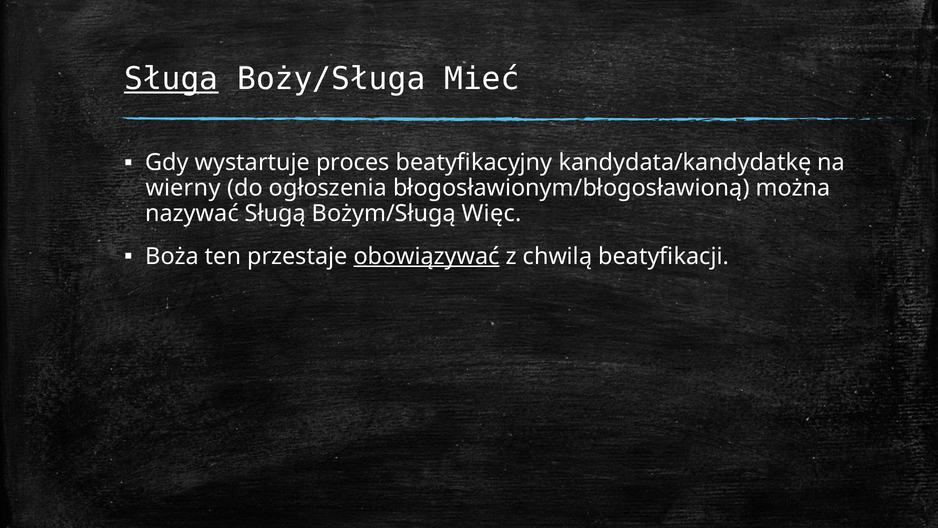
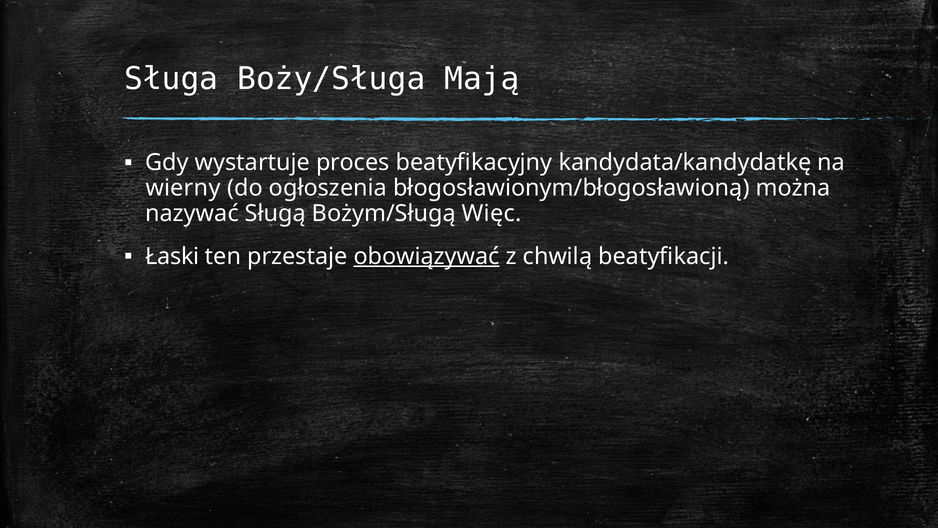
Sługa underline: present -> none
Mieć: Mieć -> Mają
Boża: Boża -> Łaski
